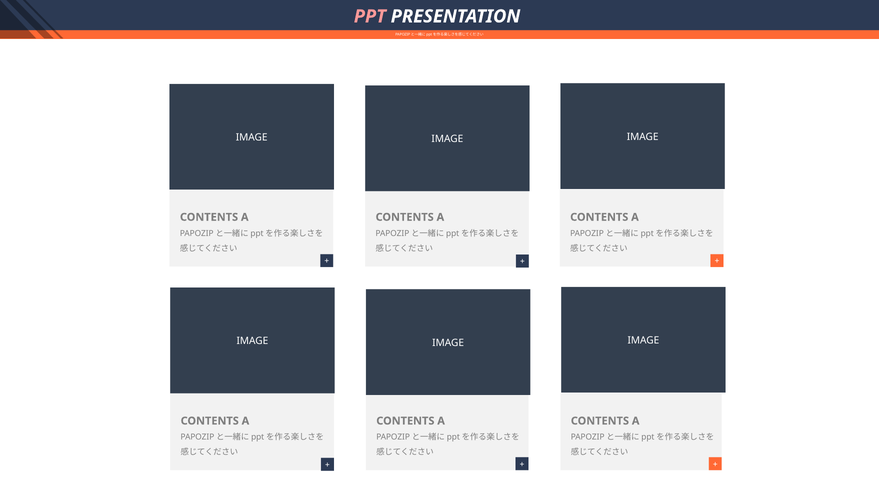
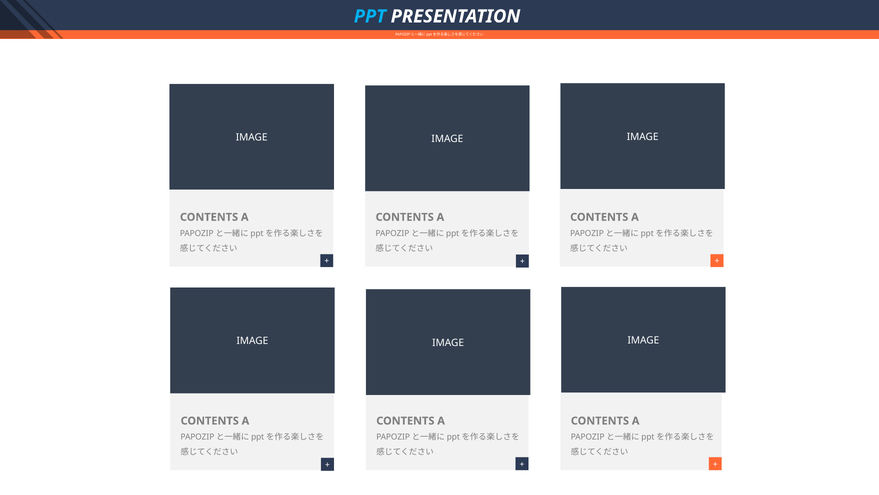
PPT colour: pink -> light blue
